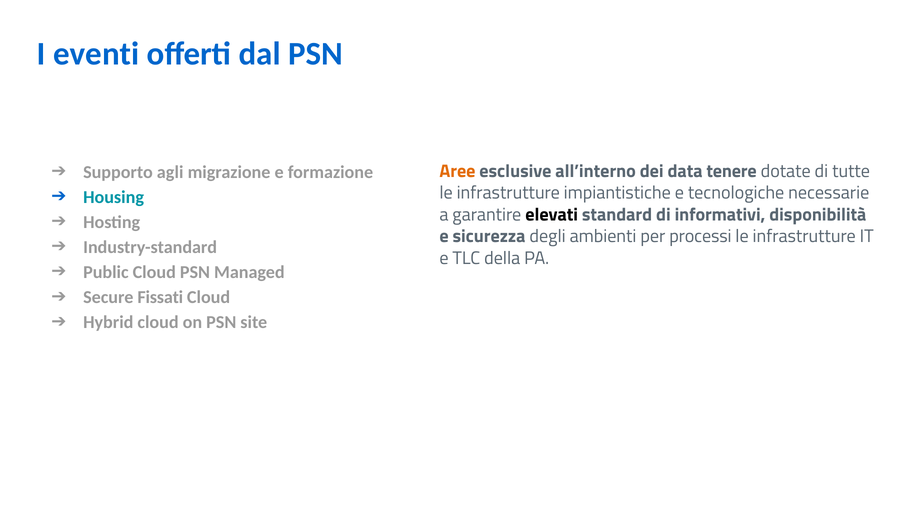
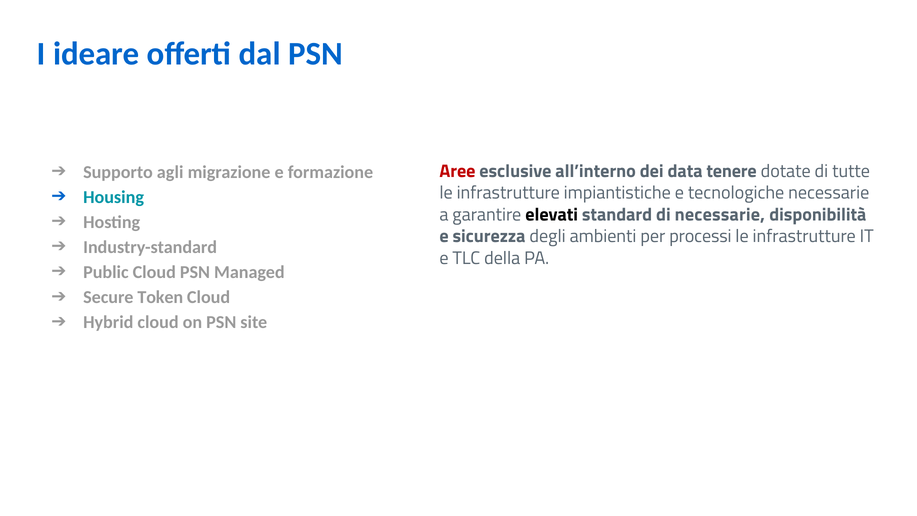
eventi: eventi -> ideare
Aree colour: orange -> red
di informativi: informativi -> necessarie
Fissati: Fissati -> Token
